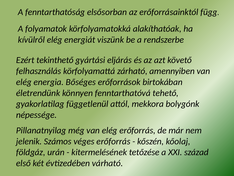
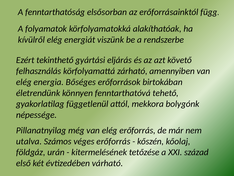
jelenik: jelenik -> utalva
